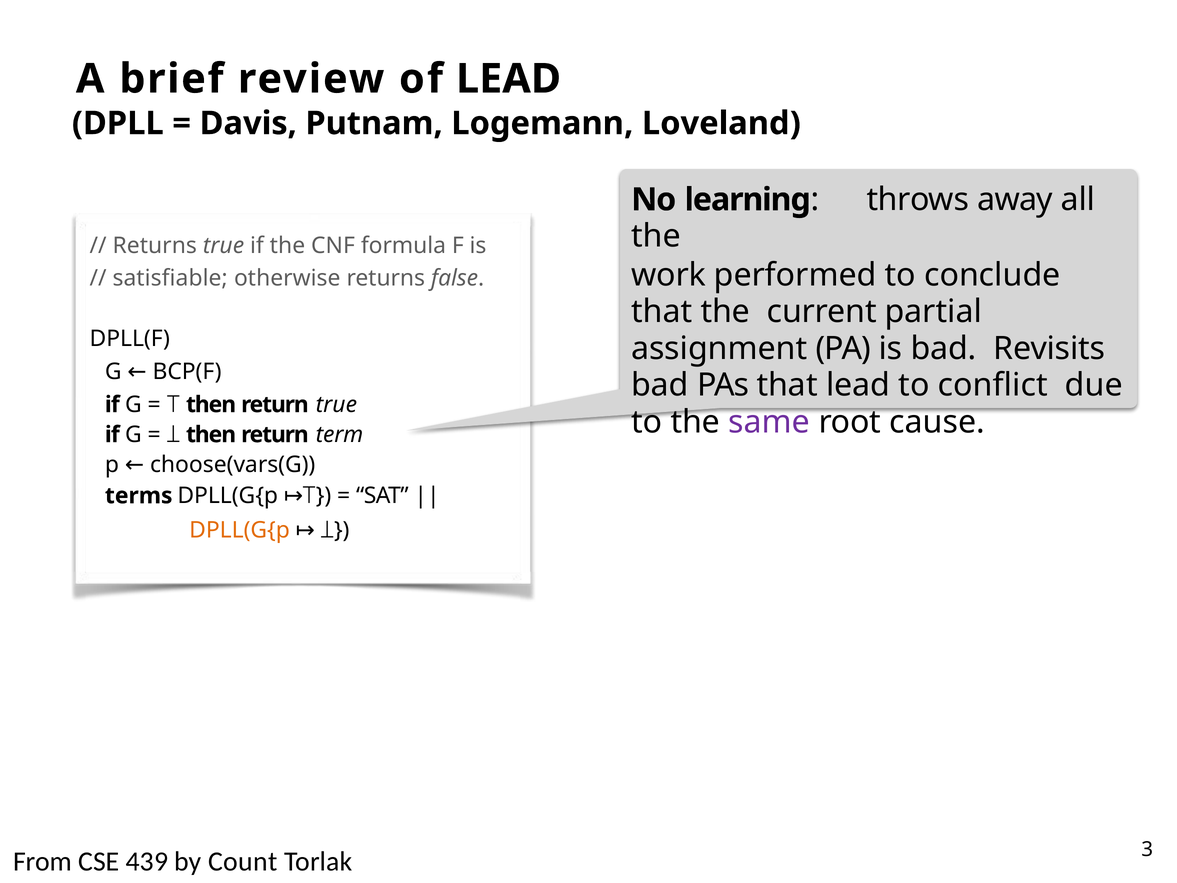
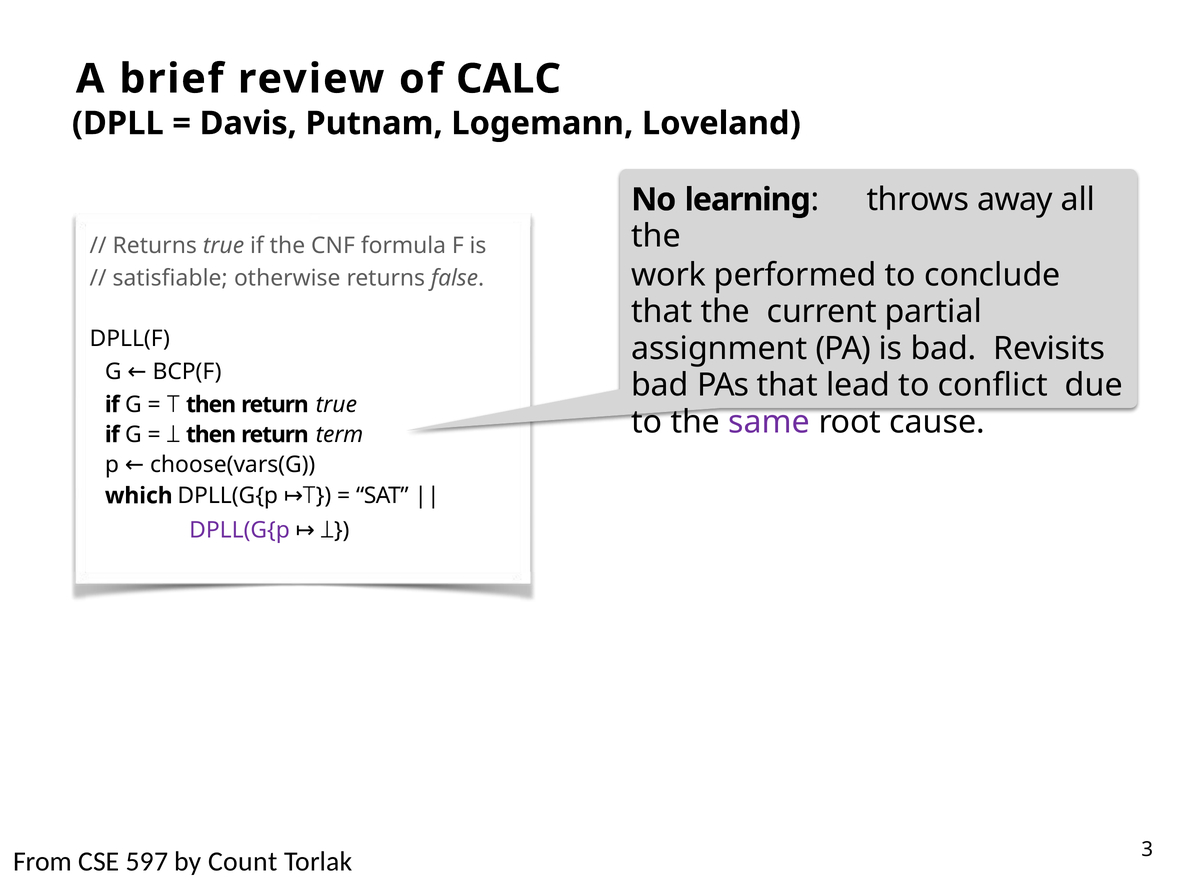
of LEAD: LEAD -> CALC
terms: terms -> which
DPLL(G{p at (240, 530) colour: orange -> purple
439: 439 -> 597
